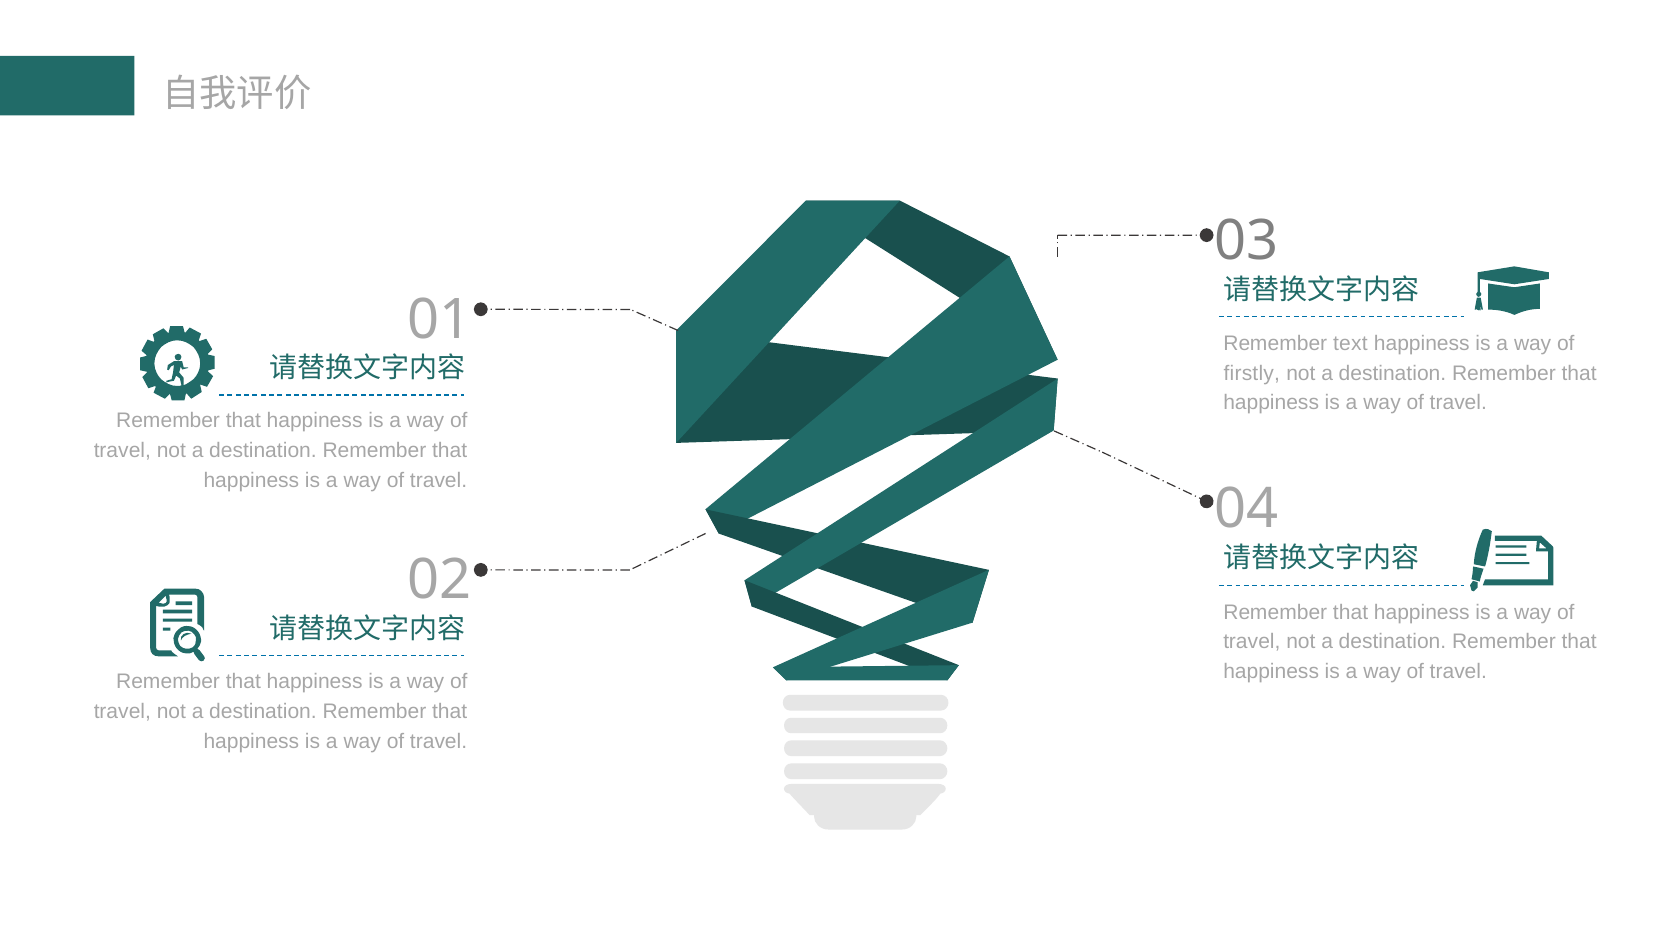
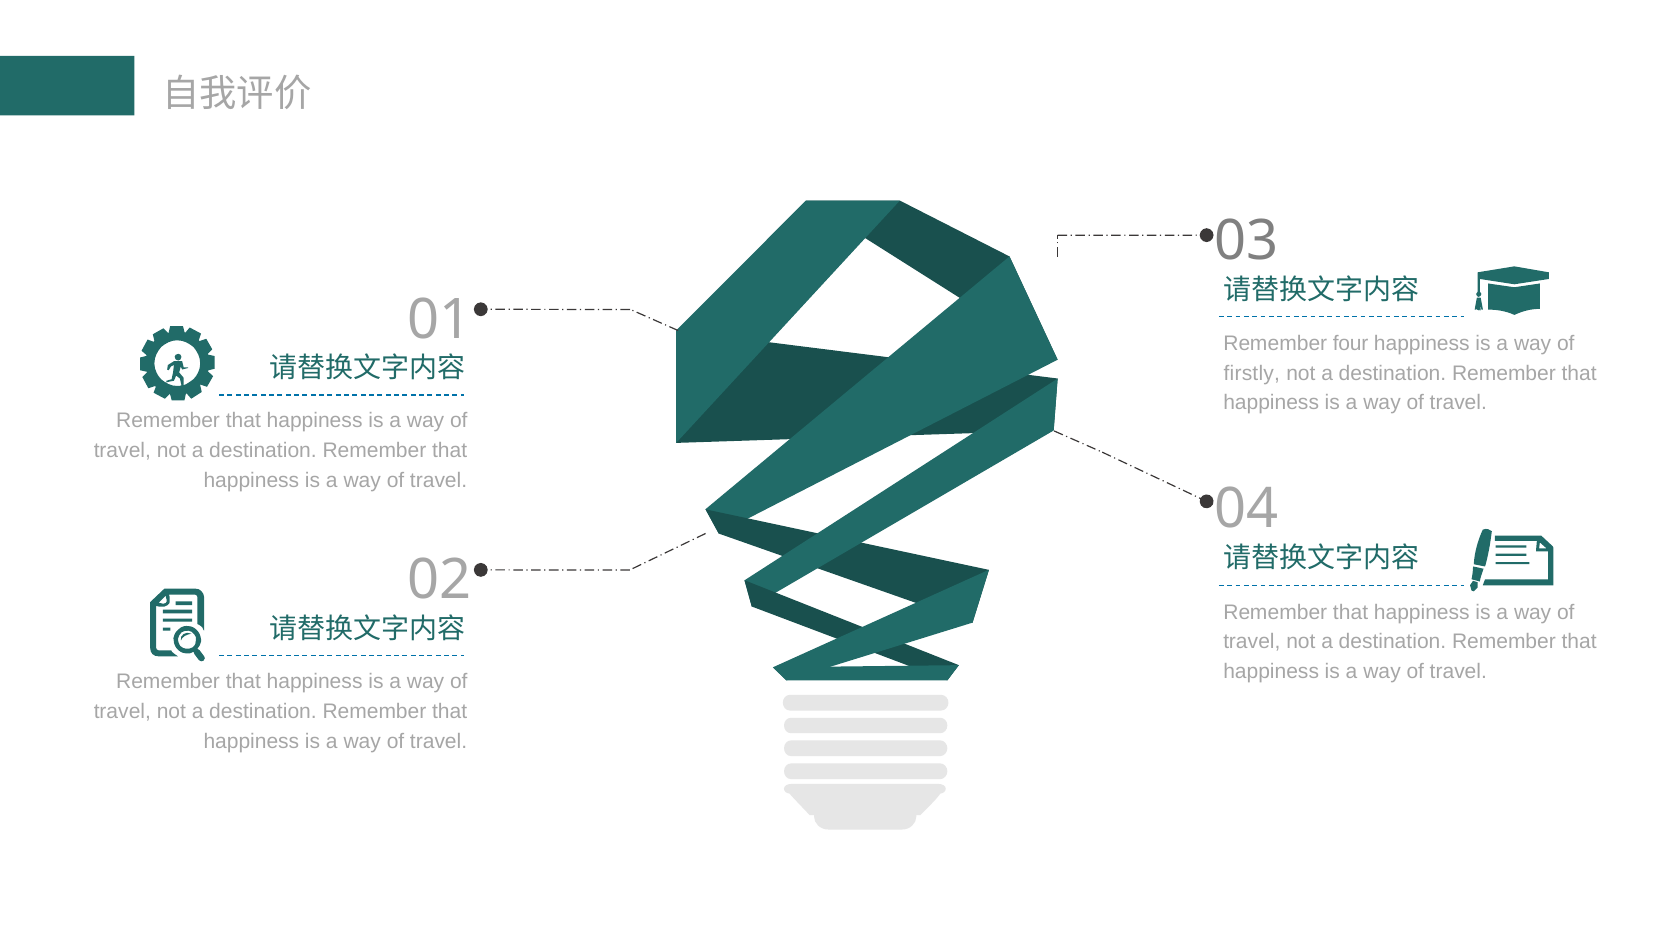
text: text -> four
